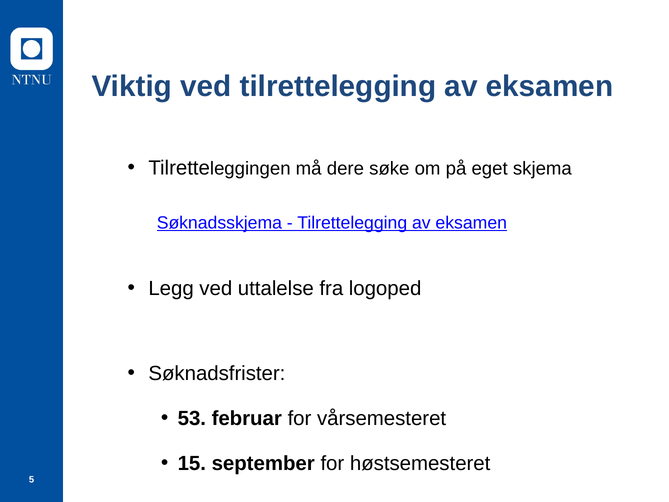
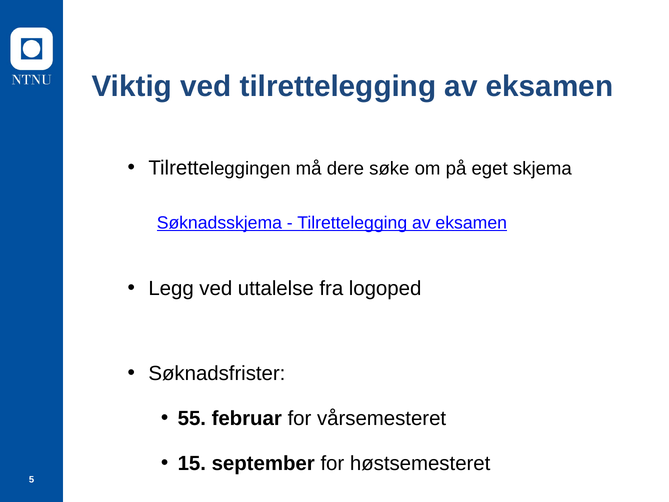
53: 53 -> 55
